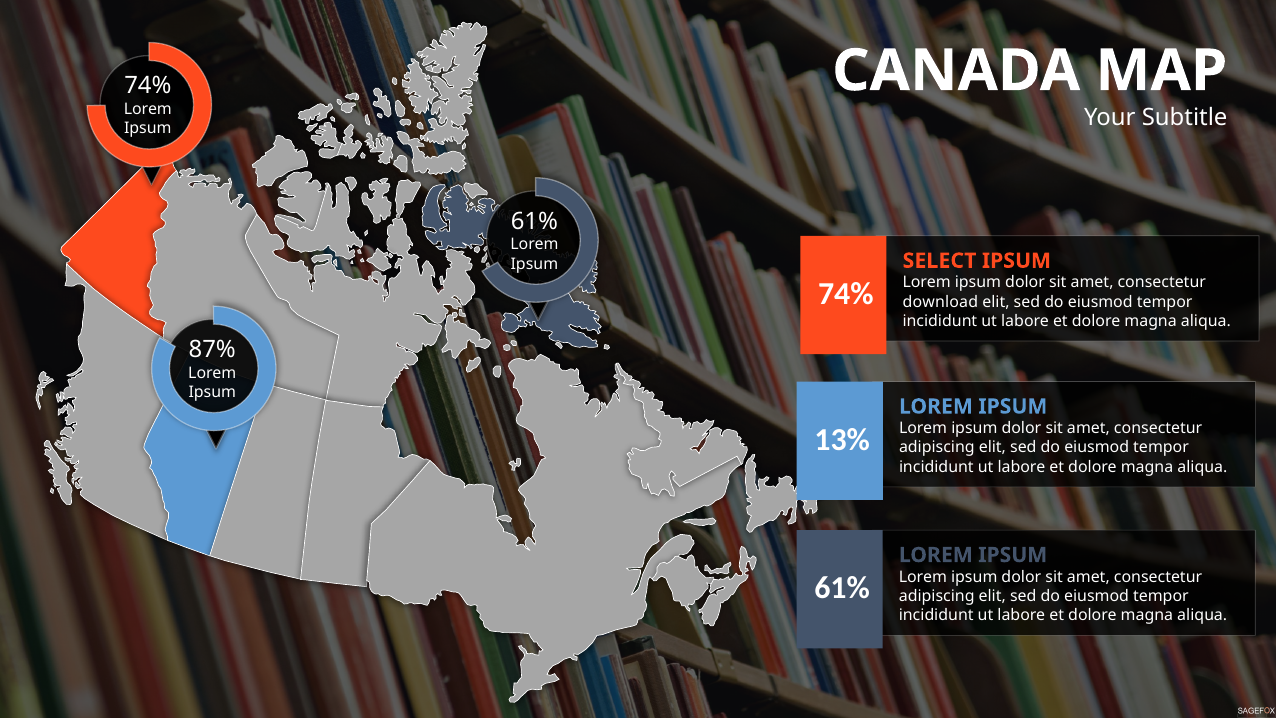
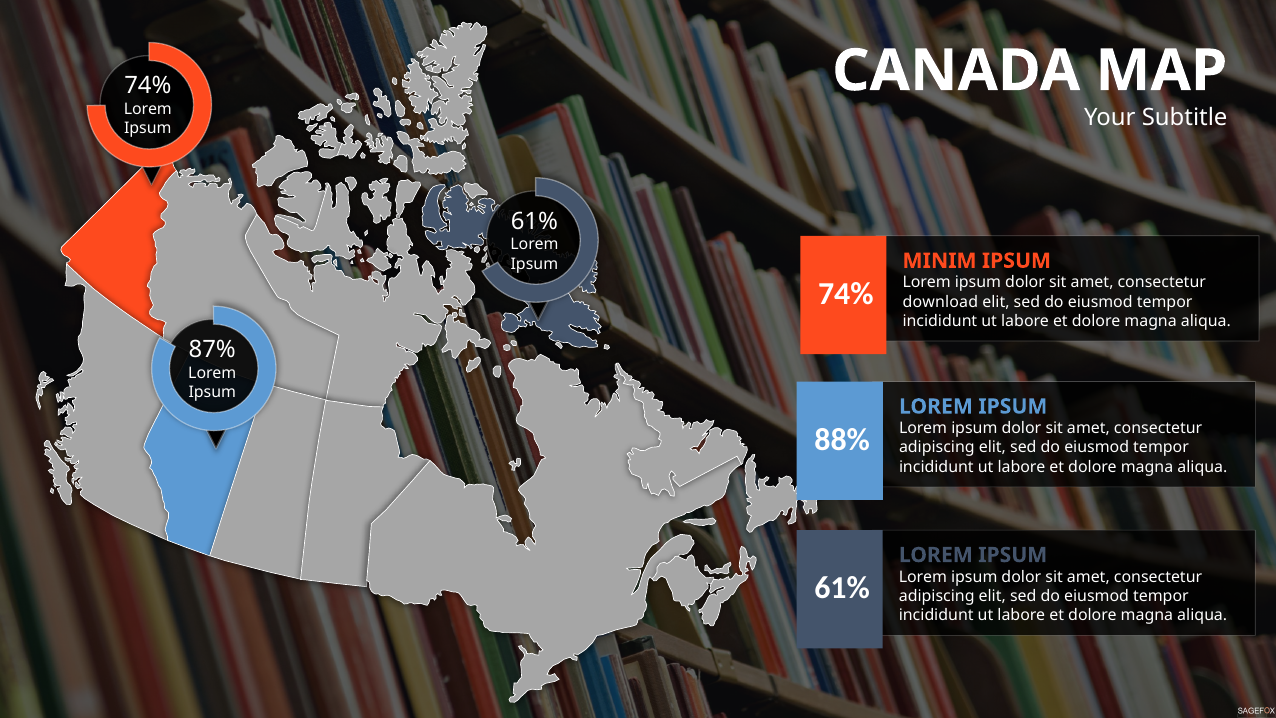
SELECT: SELECT -> MINIM
13%: 13% -> 88%
